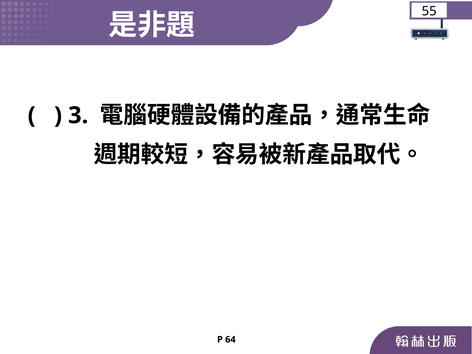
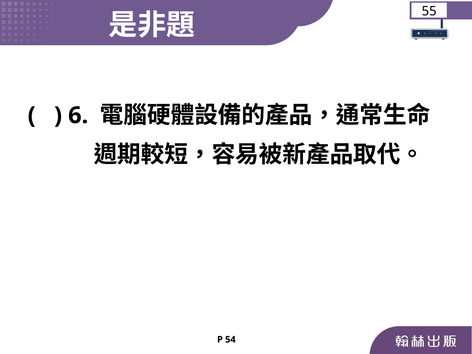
3: 3 -> 6
64: 64 -> 54
